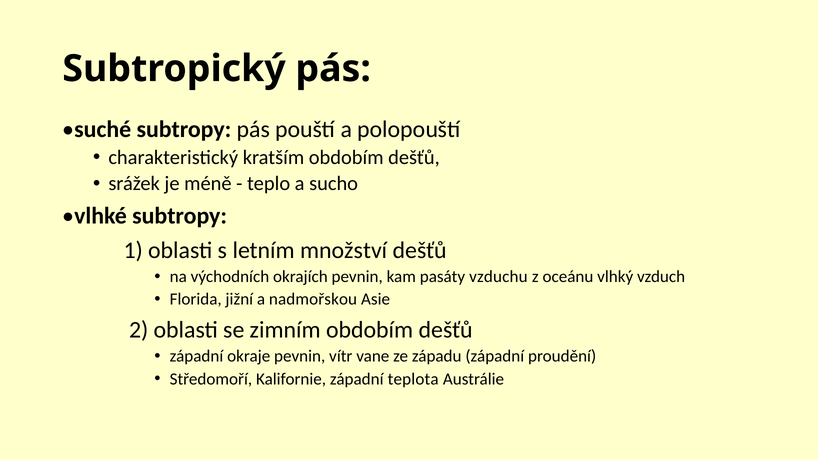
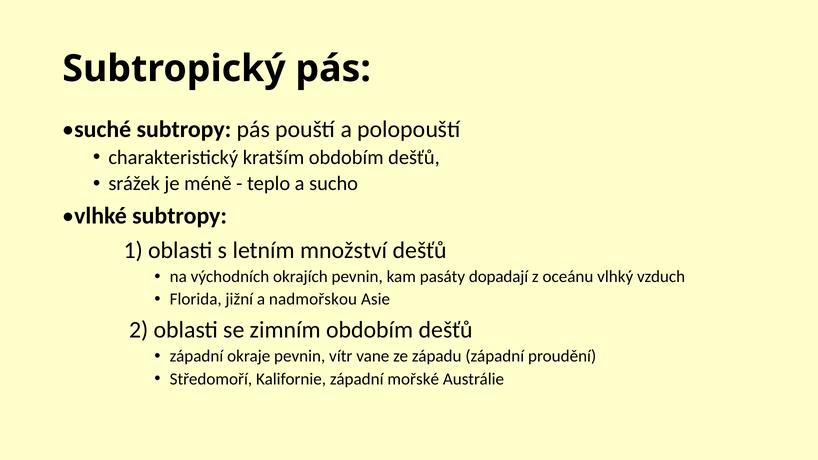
vzduchu: vzduchu -> dopadají
teplota: teplota -> mořské
